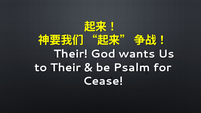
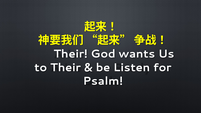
Psalm: Psalm -> Listen
Cease: Cease -> Psalm
